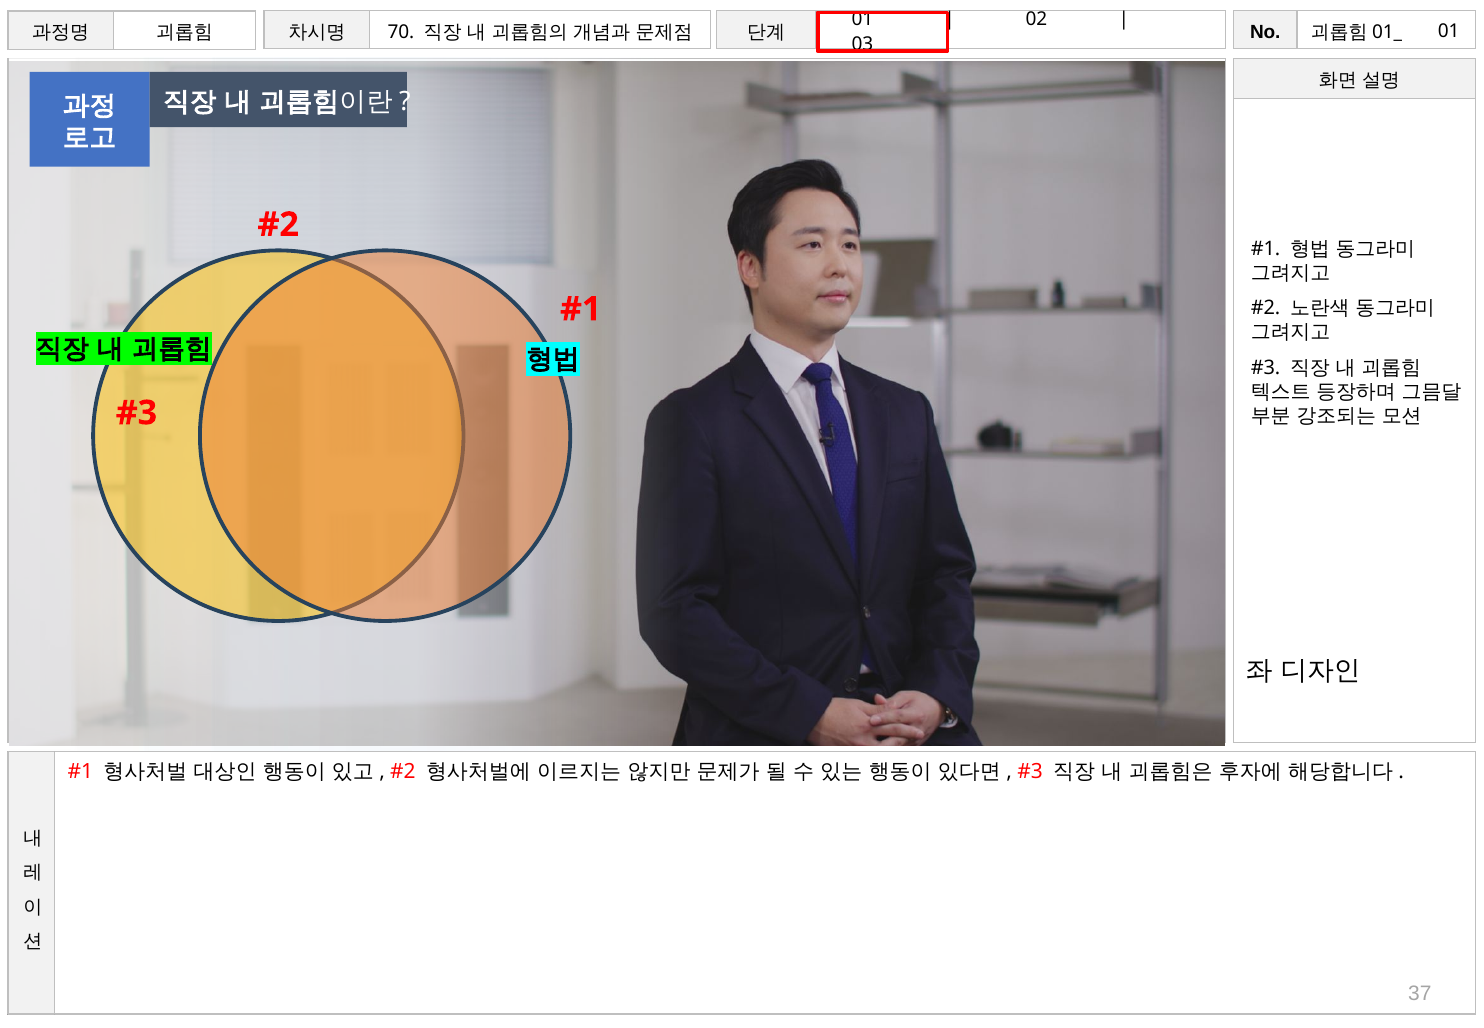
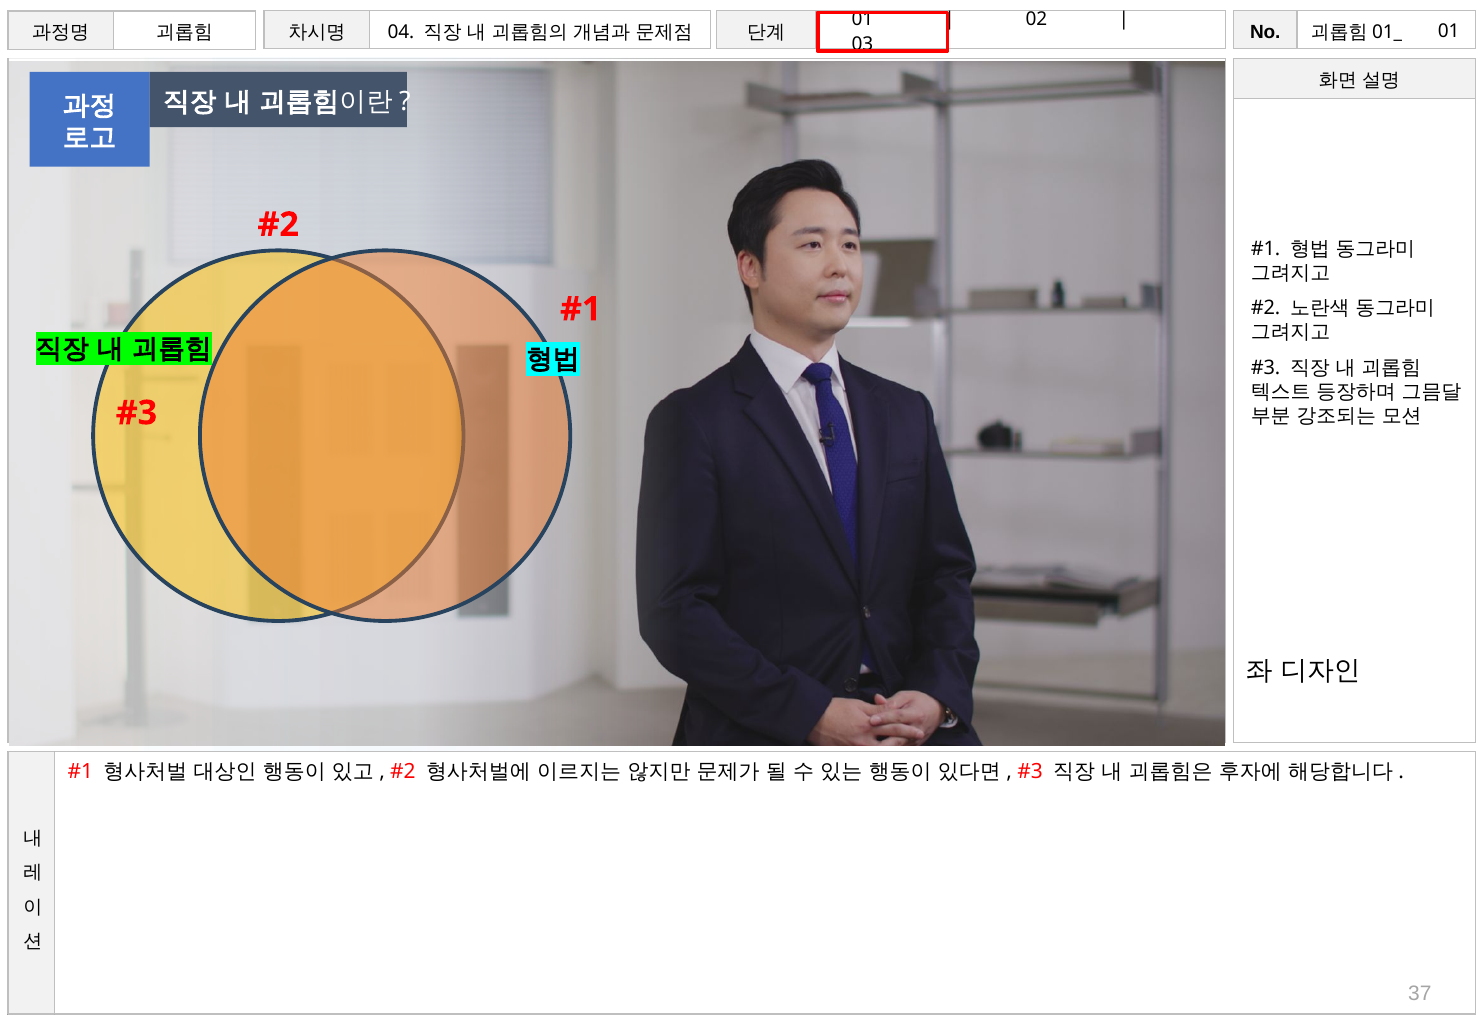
70: 70 -> 04
